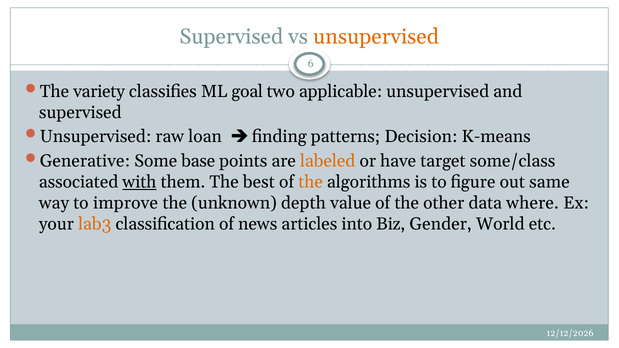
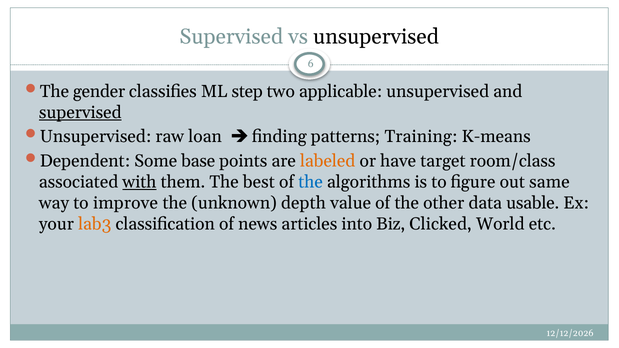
unsupervised at (376, 37) colour: orange -> black
variety: variety -> gender
goal: goal -> step
supervised at (80, 112) underline: none -> present
Decision: Decision -> Training
Generative: Generative -> Dependent
some/class: some/class -> room/class
the at (311, 182) colour: orange -> blue
where: where -> usable
Gender: Gender -> Clicked
